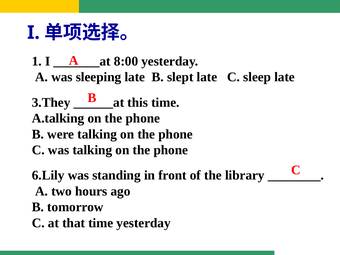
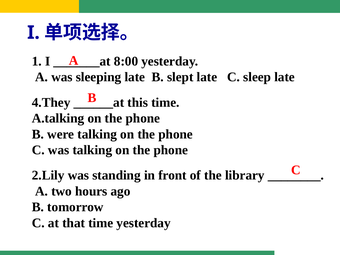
3.They: 3.They -> 4.They
6.Lily: 6.Lily -> 2.Lily
